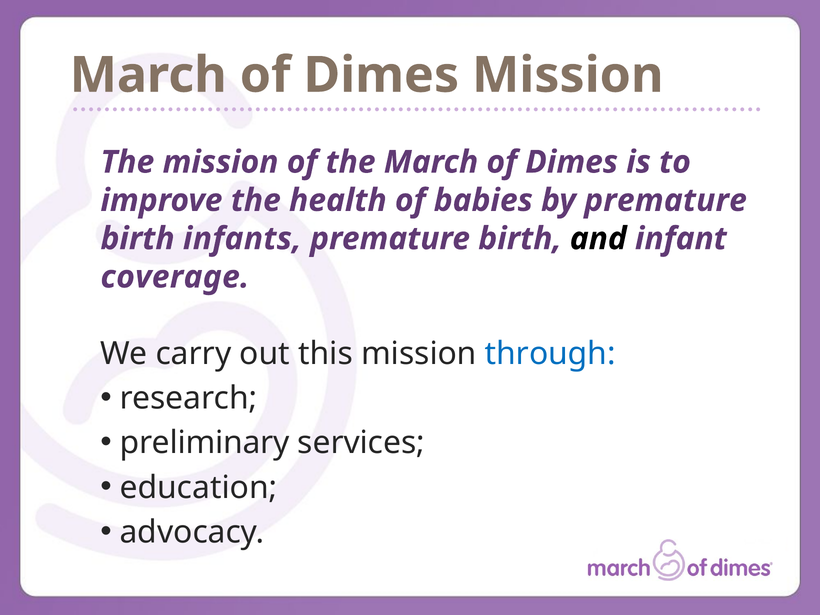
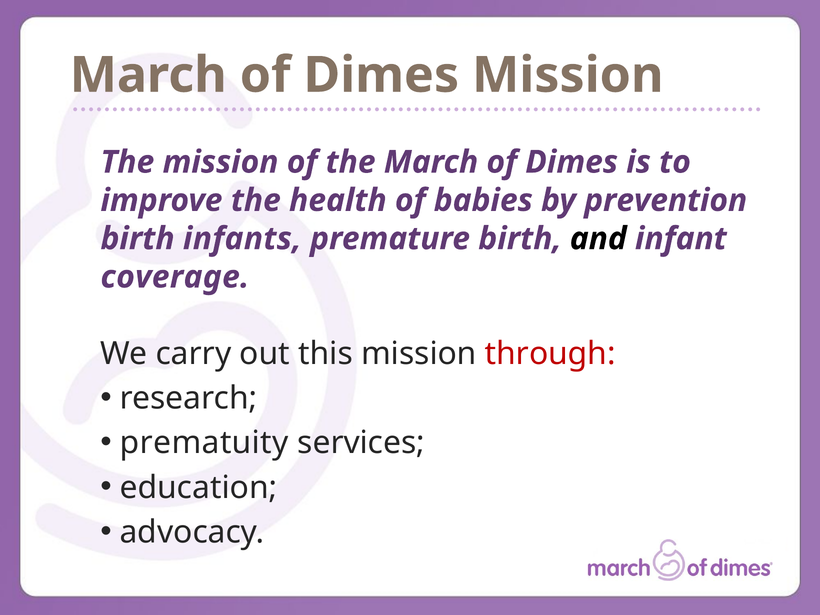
by premature: premature -> prevention
through colour: blue -> red
preliminary: preliminary -> prematuity
